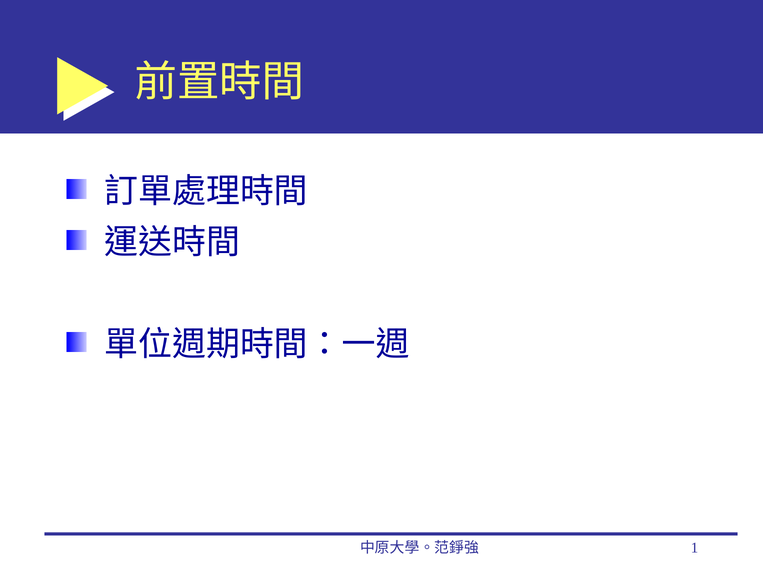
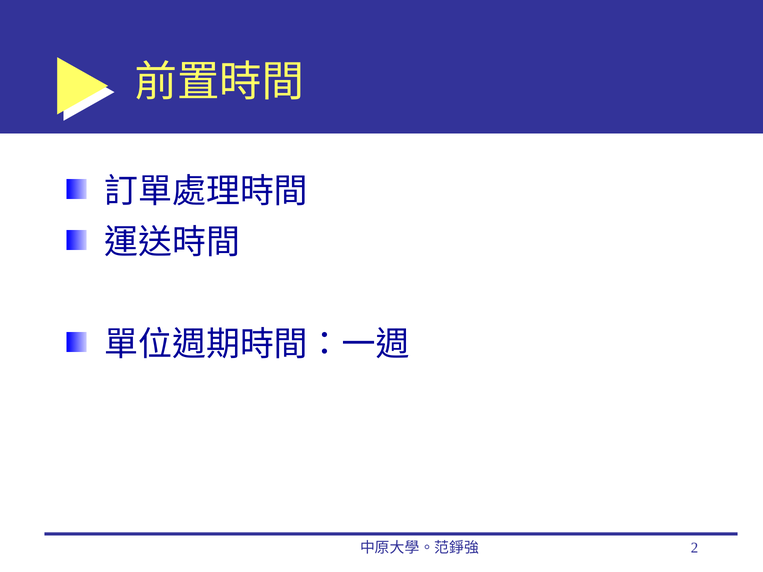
1: 1 -> 2
